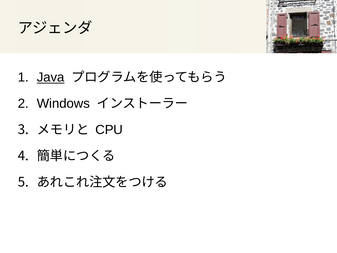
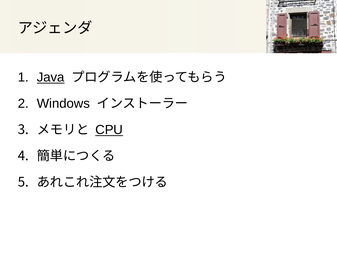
CPU underline: none -> present
